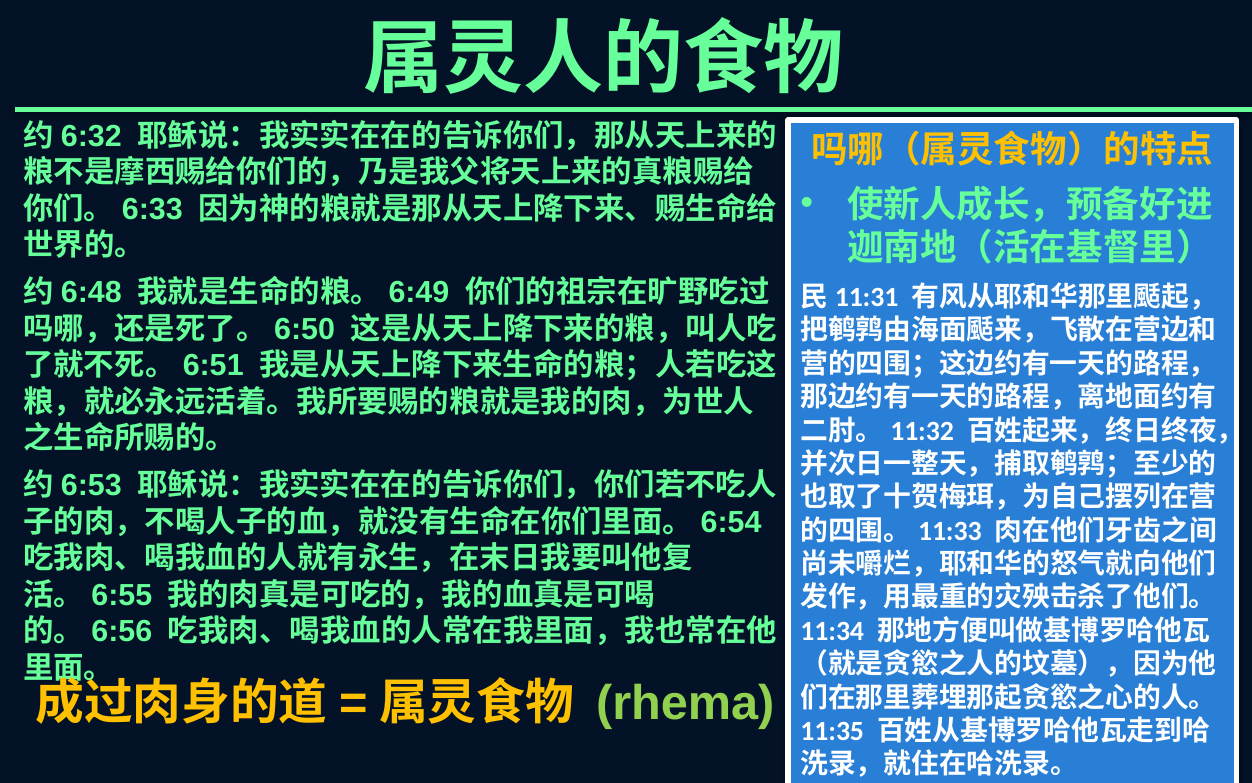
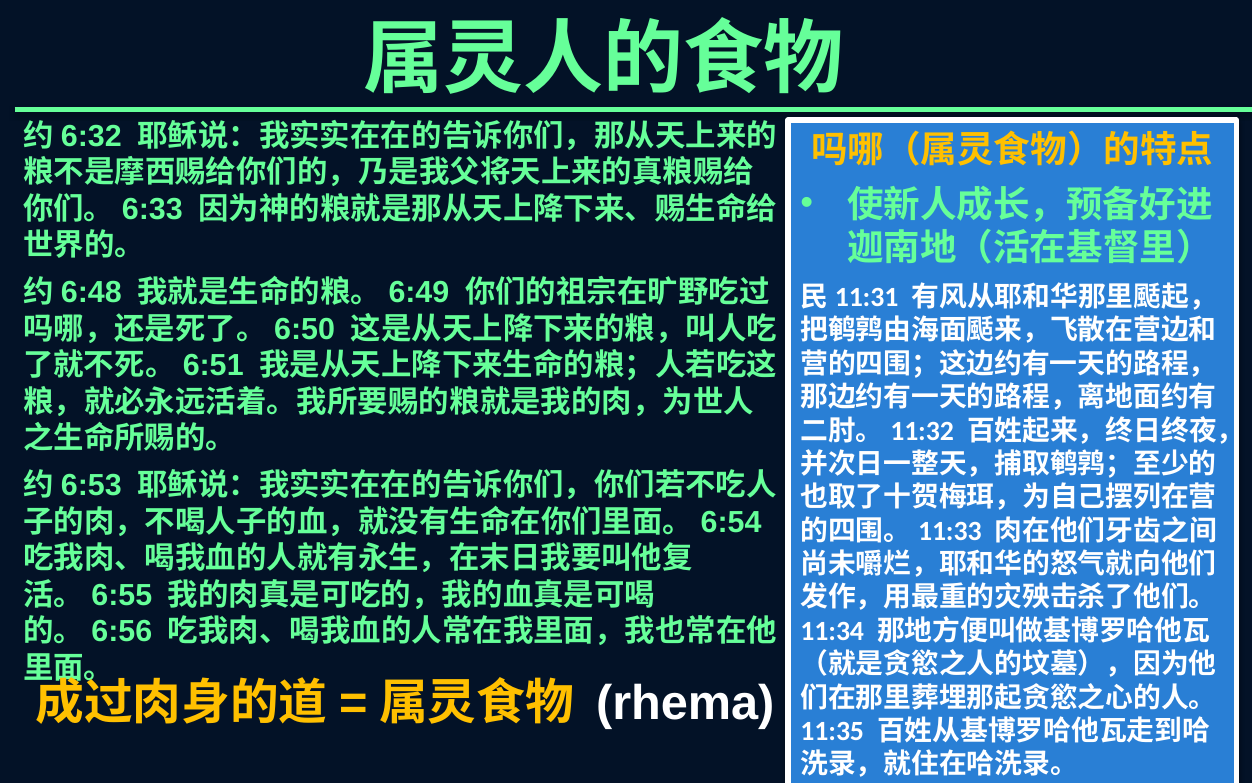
rhema colour: light green -> white
